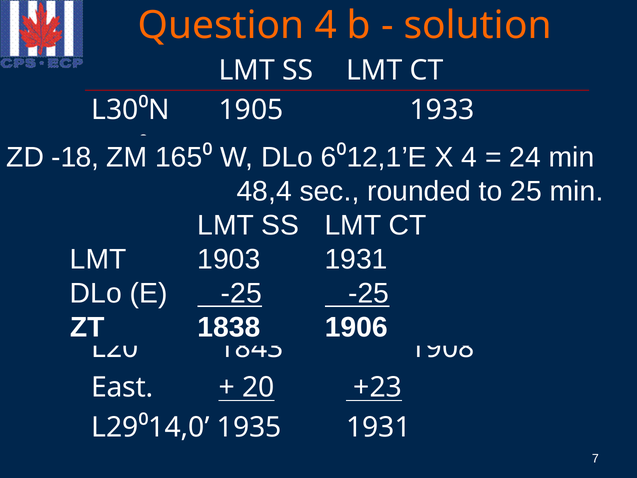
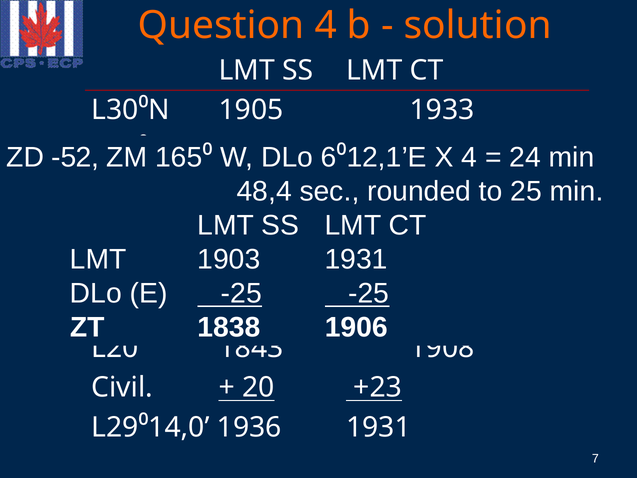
-18: -18 -> -52
East: East -> Civil
1935: 1935 -> 1936
